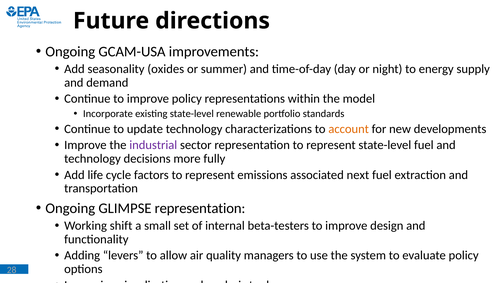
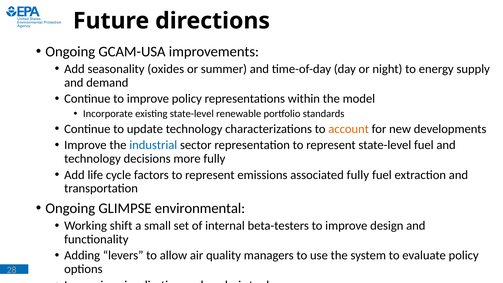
industrial colour: purple -> blue
associated next: next -> fully
GLIMPSE representation: representation -> environmental
